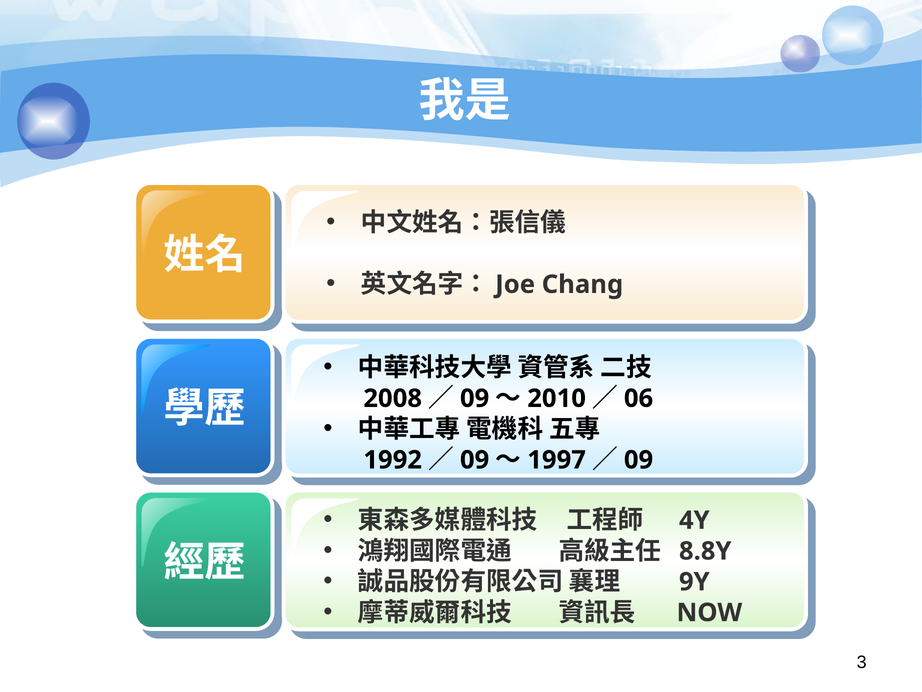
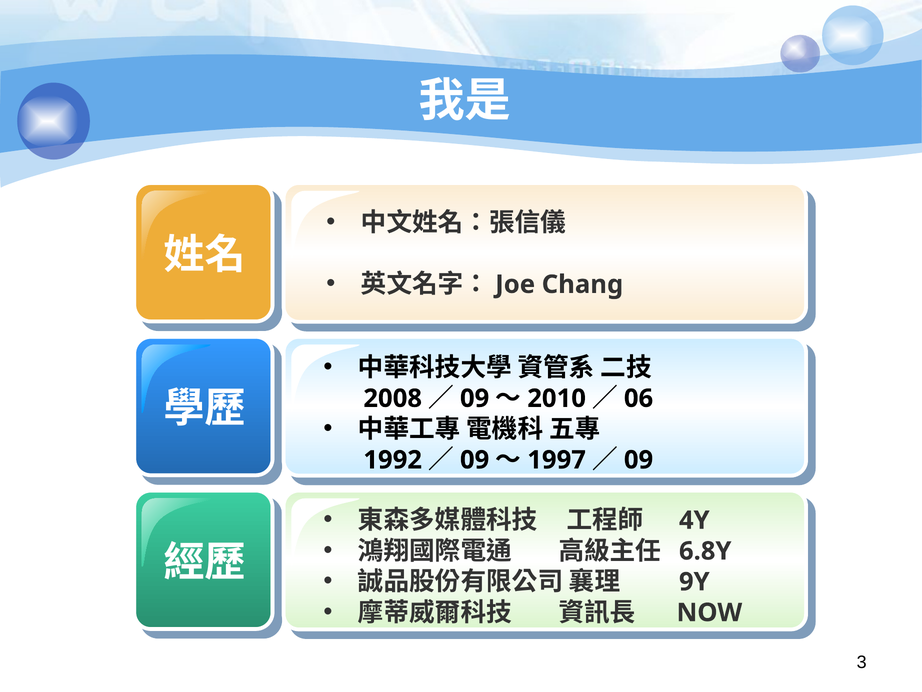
8.8Y: 8.8Y -> 6.8Y
